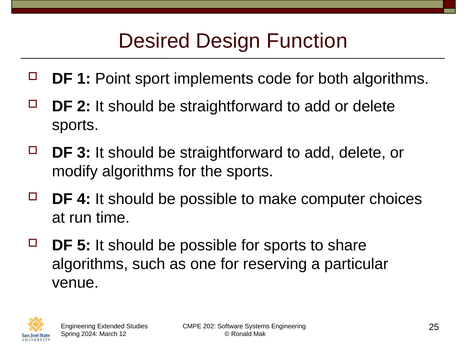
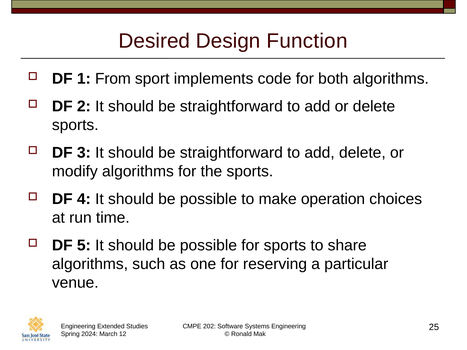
Point: Point -> From
computer: computer -> operation
